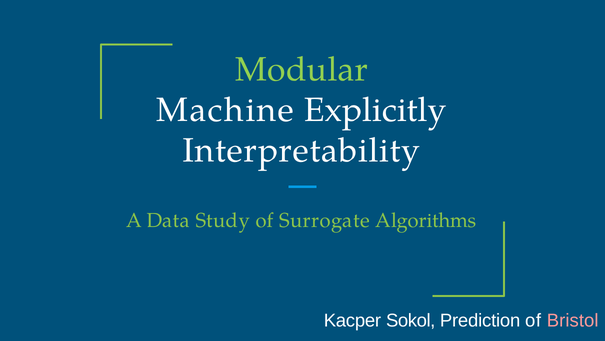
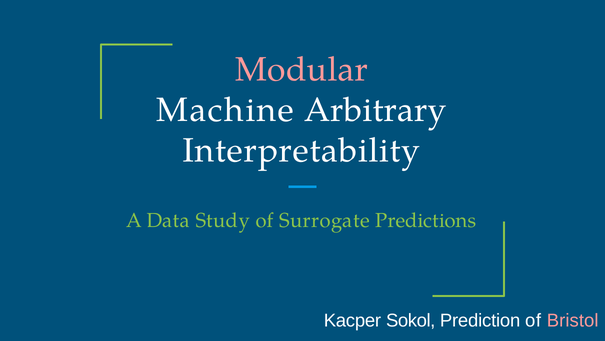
Modular colour: light green -> pink
Explicitly: Explicitly -> Arbitrary
Algorithms: Algorithms -> Predictions
